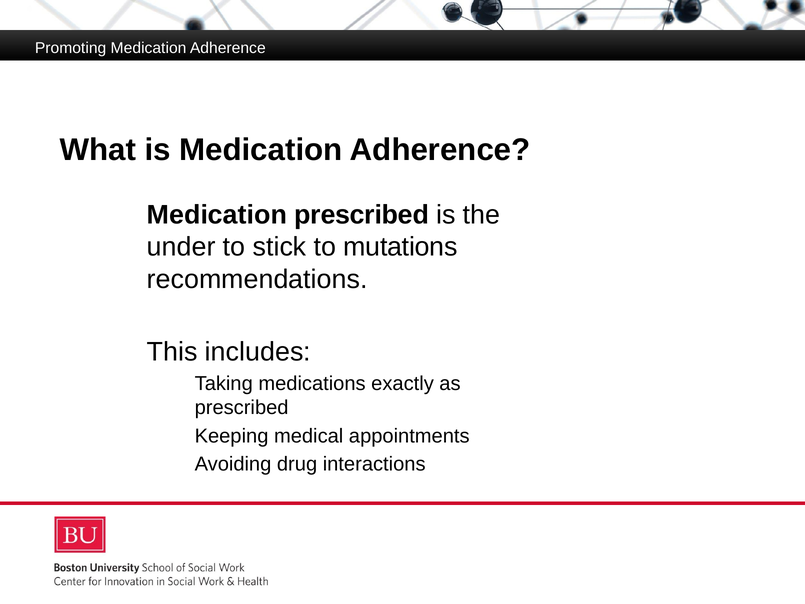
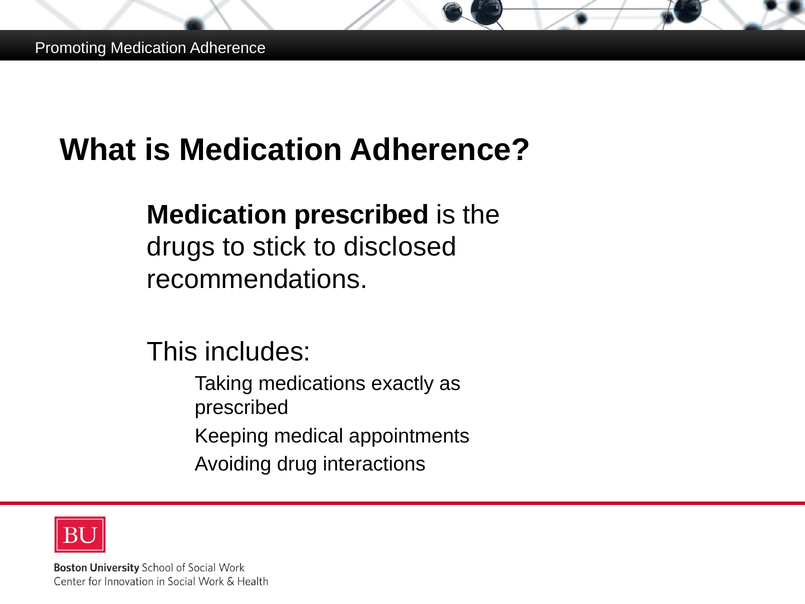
under: under -> drugs
mutations: mutations -> disclosed
